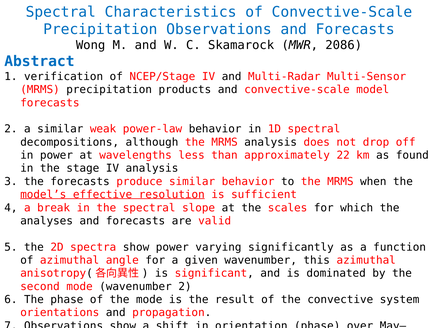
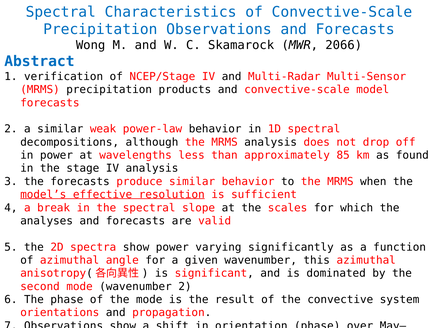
2086: 2086 -> 2066
22: 22 -> 85
